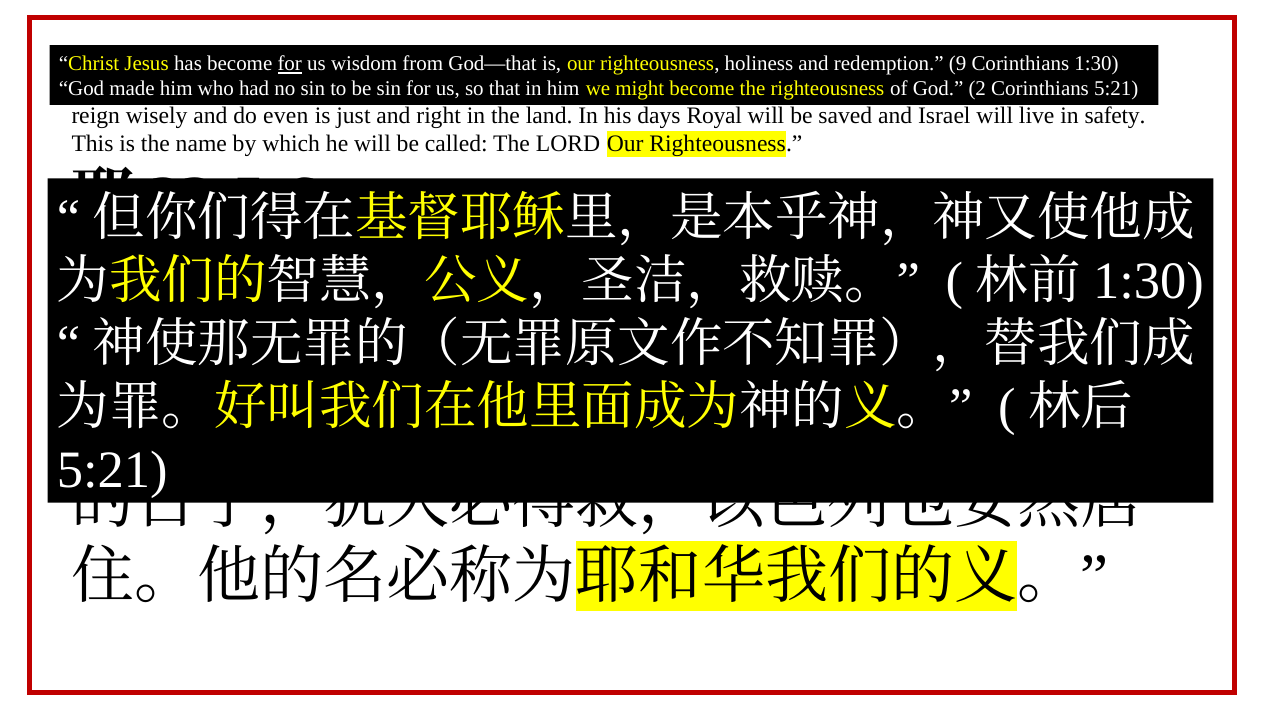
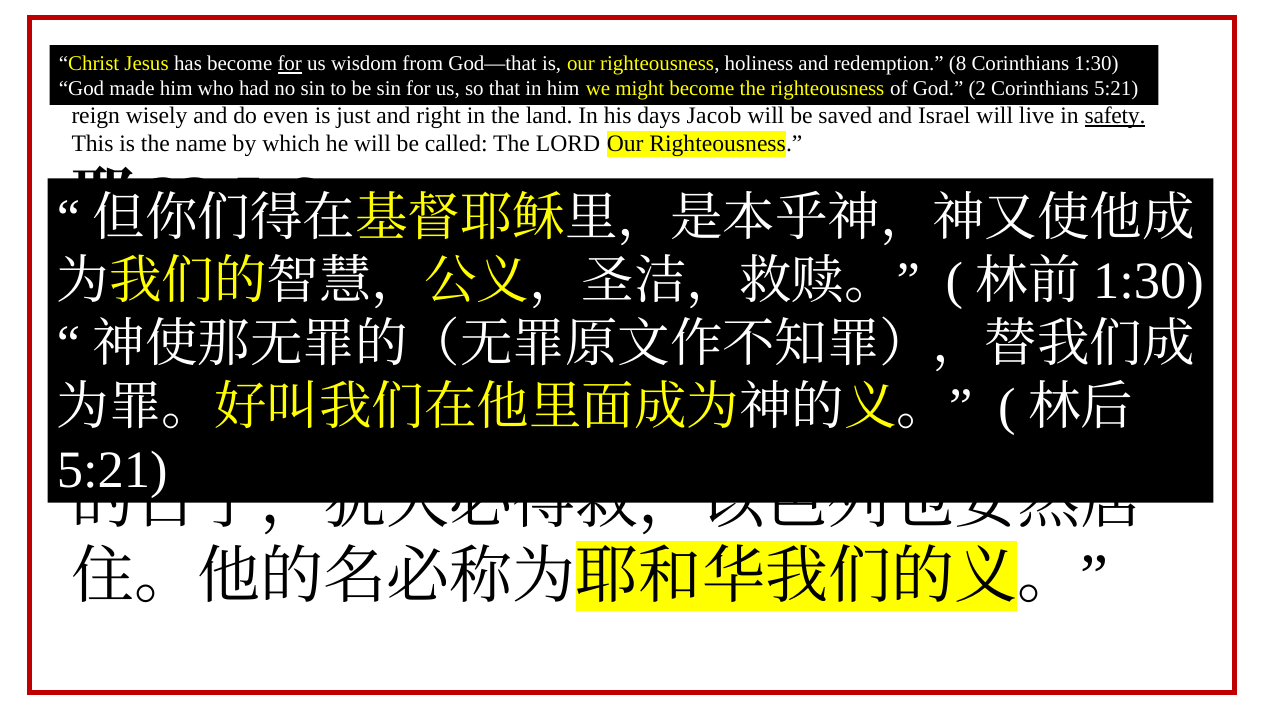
9: 9 -> 8
Royal: Royal -> Jacob
safety underline: none -> present
